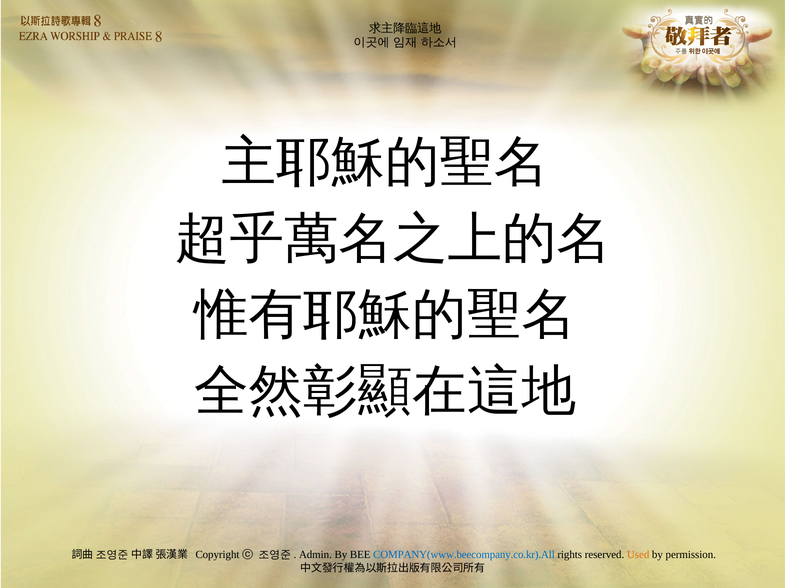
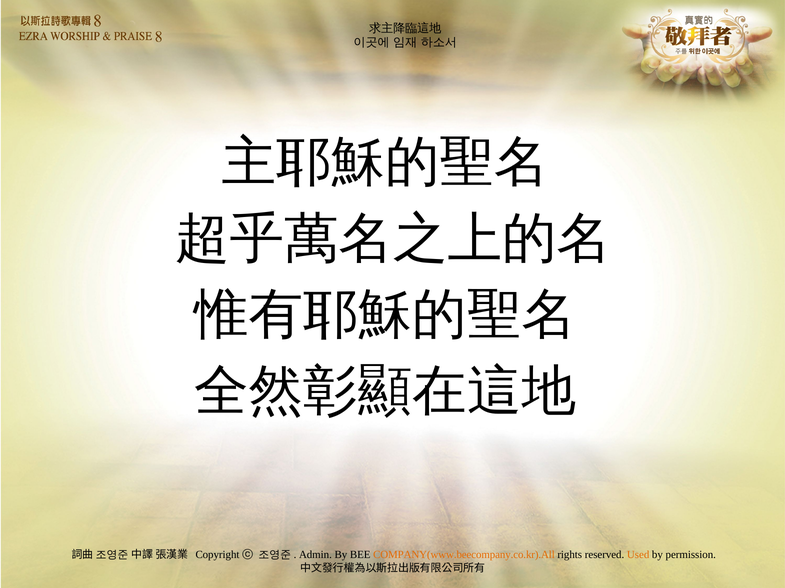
COMPANY(www.beecompany.co.kr).All colour: blue -> orange
